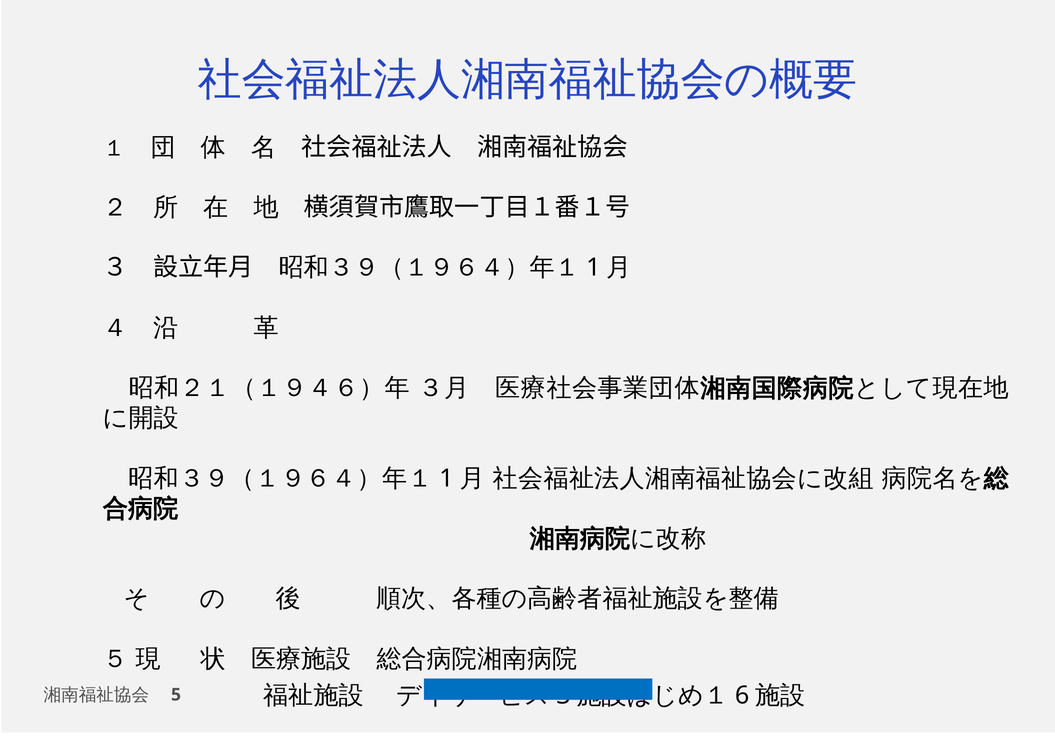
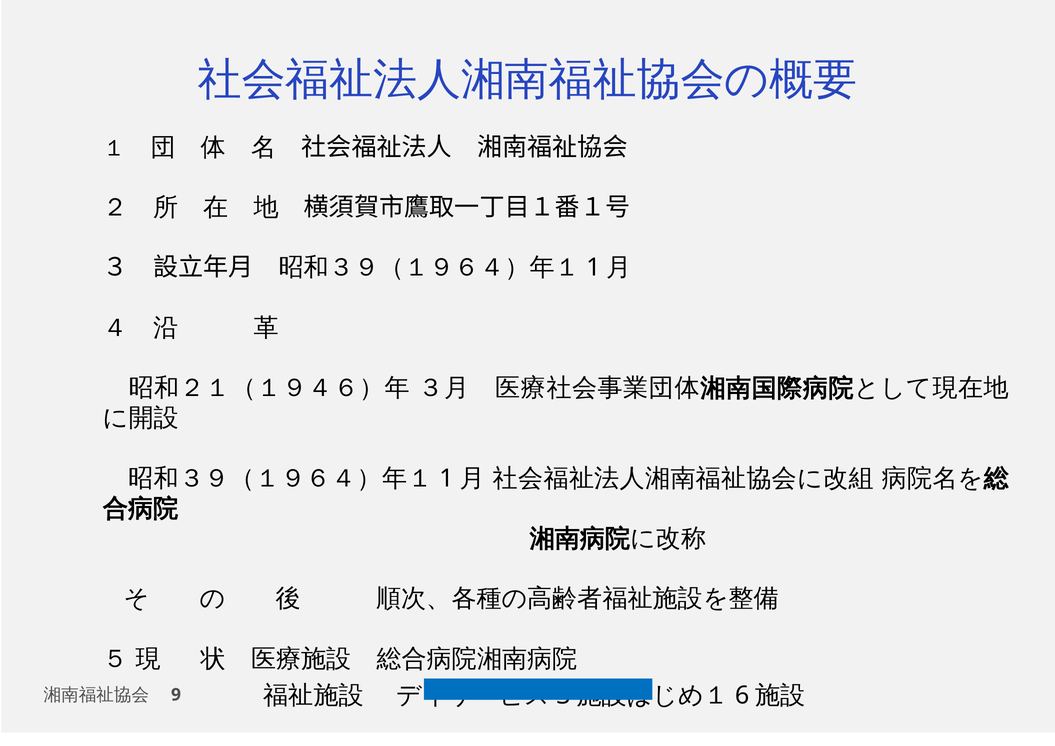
5: 5 -> 9
